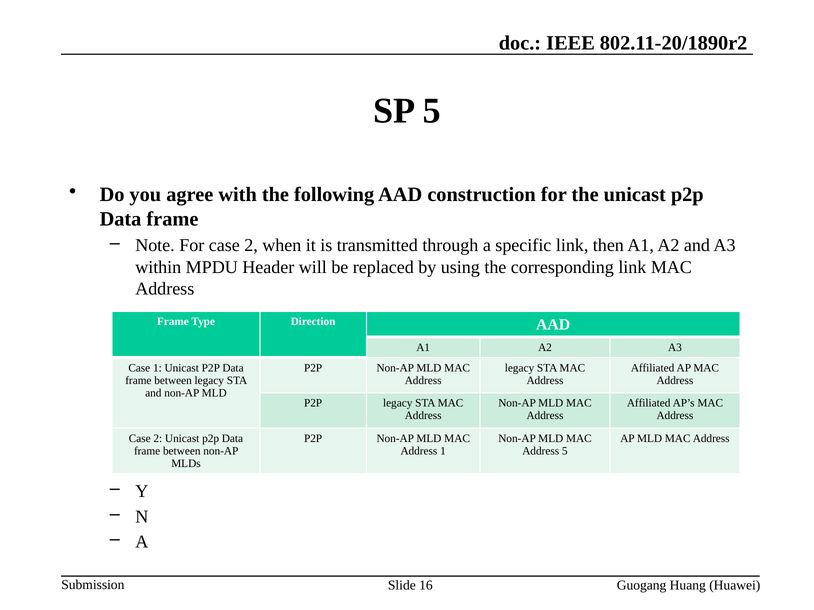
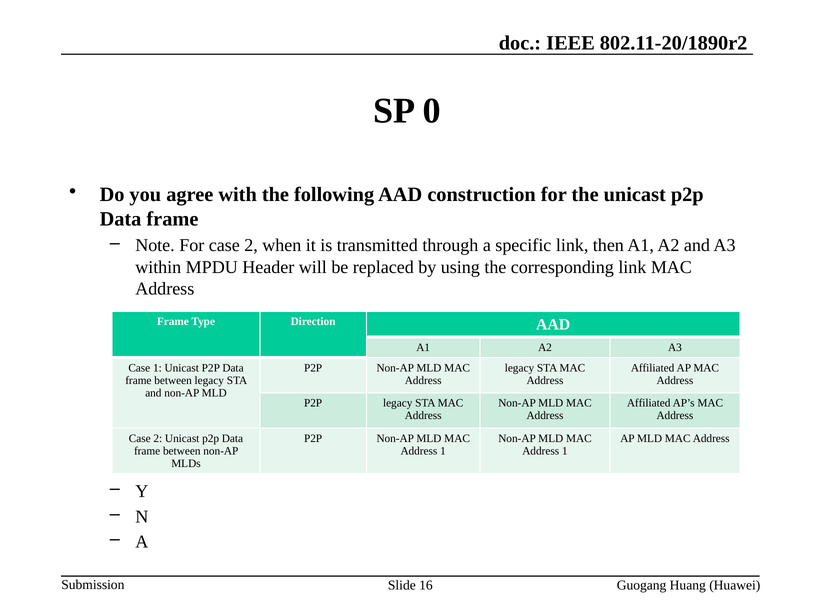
SP 5: 5 -> 0
5 at (565, 451): 5 -> 1
